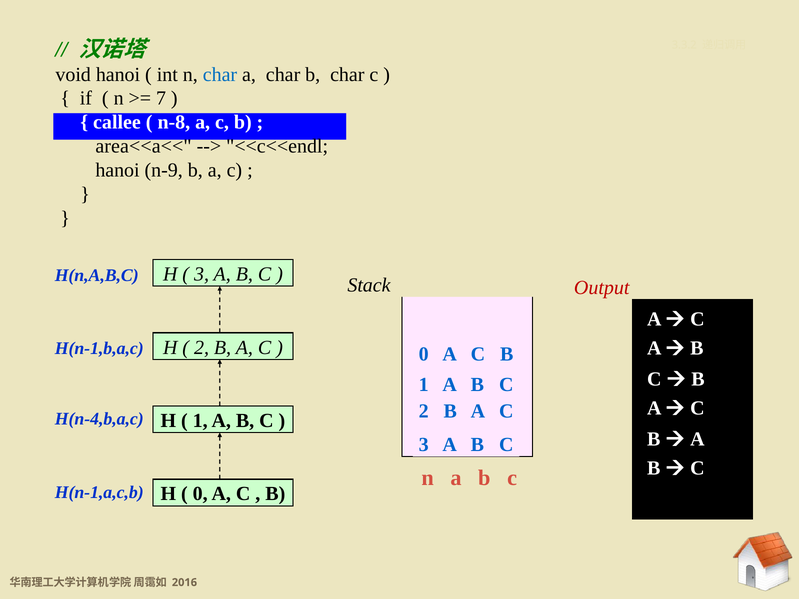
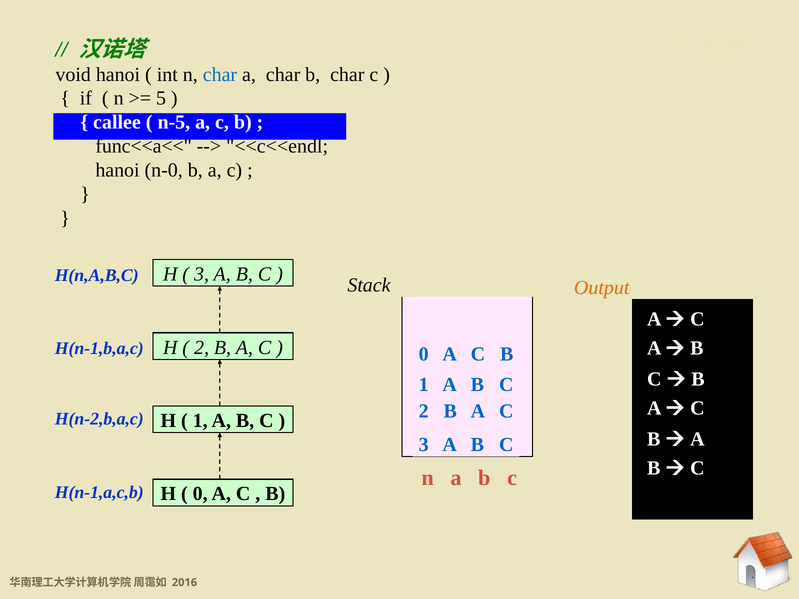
7: 7 -> 5
n-8: n-8 -> n-5
area<<a<<: area<<a<< -> func<<a<<
n-9: n-9 -> n-0
Output colour: red -> orange
H(n-4,b,a,c: H(n-4,b,a,c -> H(n-2,b,a,c
